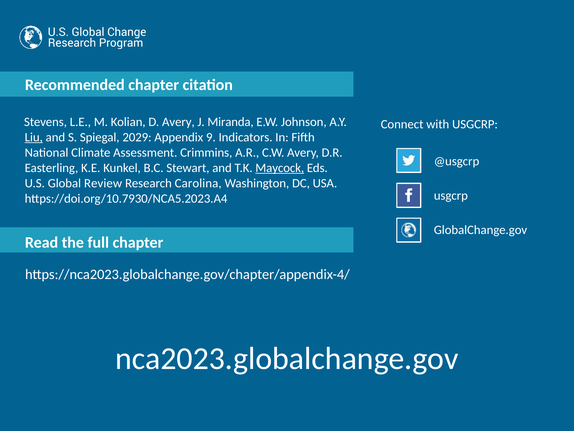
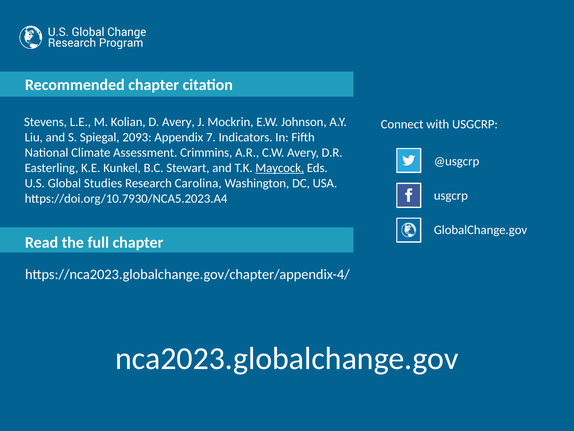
Miranda: Miranda -> Mockrin
Liu underline: present -> none
2029: 2029 -> 2093
9: 9 -> 7
Review: Review -> Studies
